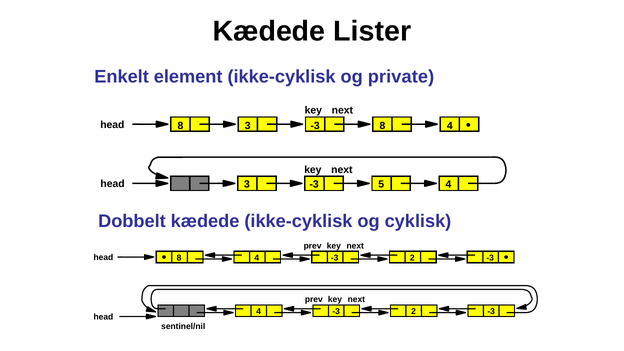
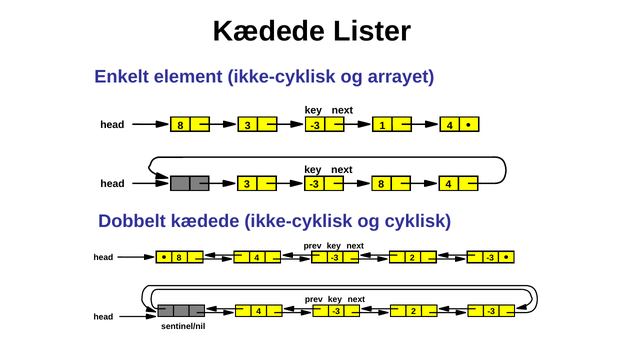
private: private -> arrayet
3 -3 8: 8 -> 1
3 -3 5: 5 -> 8
